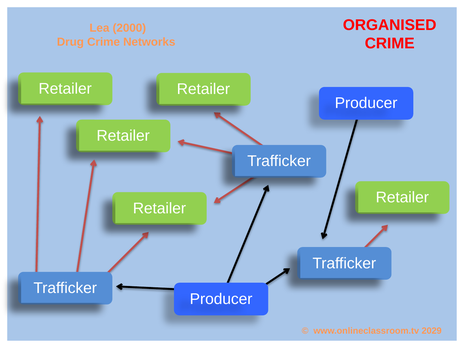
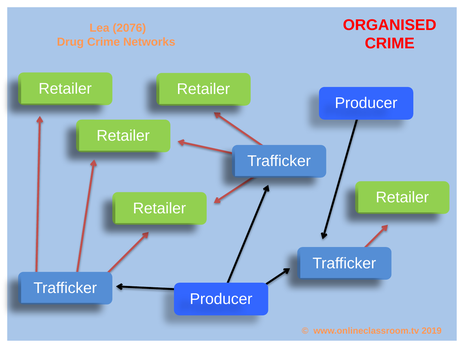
2000: 2000 -> 2076
2029: 2029 -> 2019
